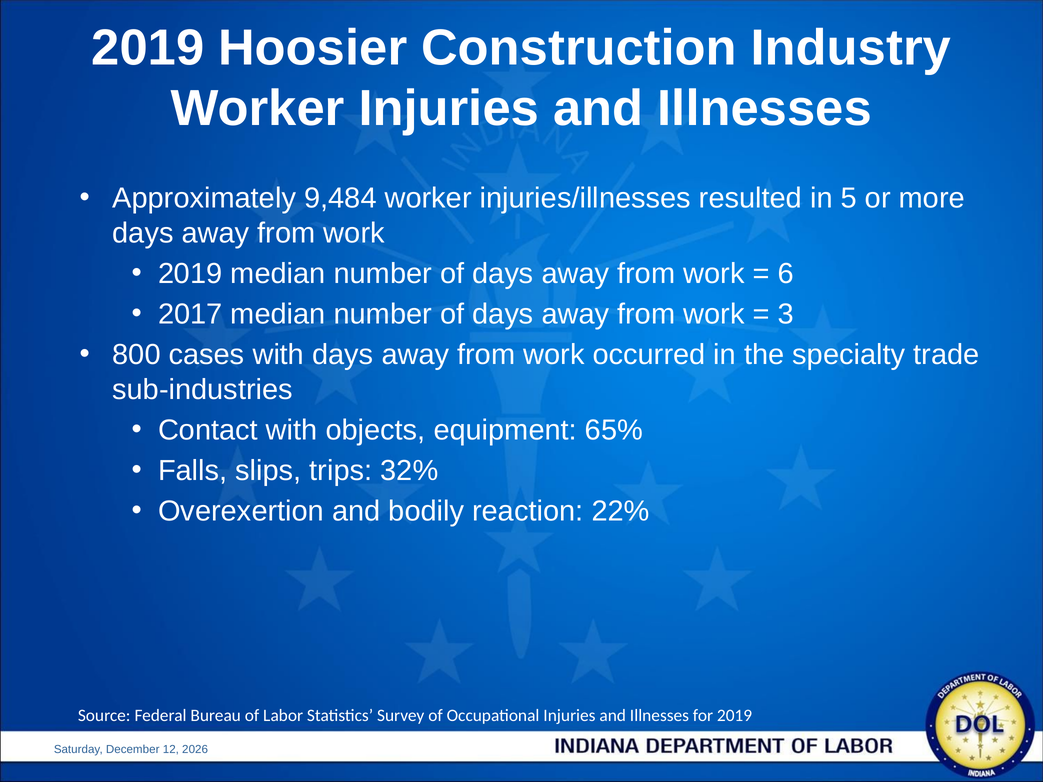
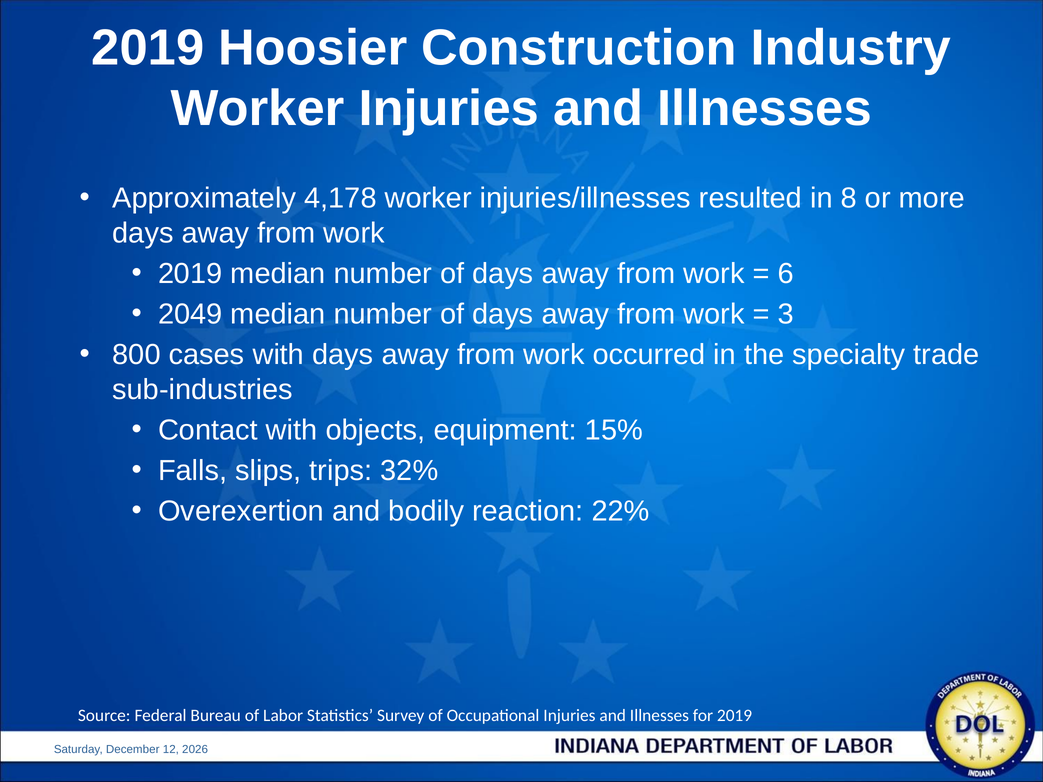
9,484: 9,484 -> 4,178
5: 5 -> 8
2017: 2017 -> 2049
65%: 65% -> 15%
